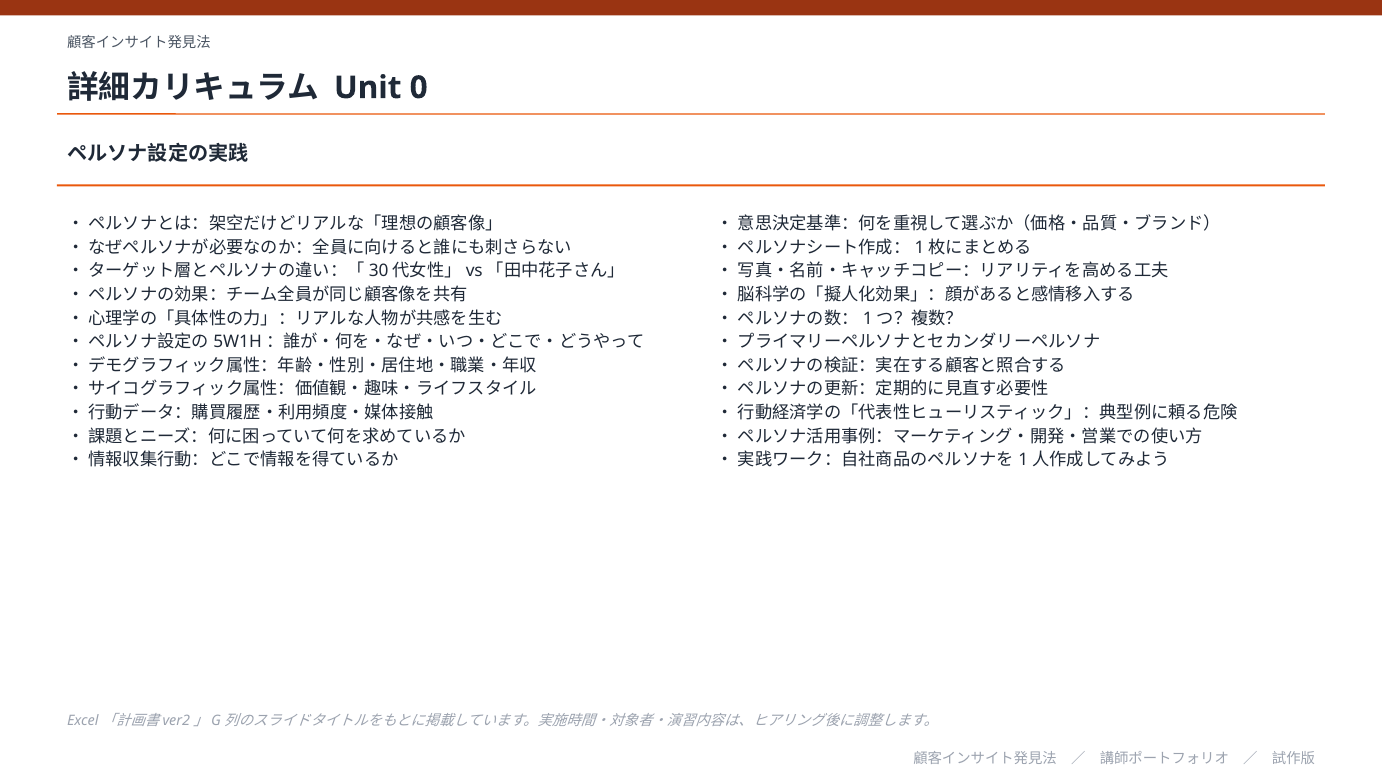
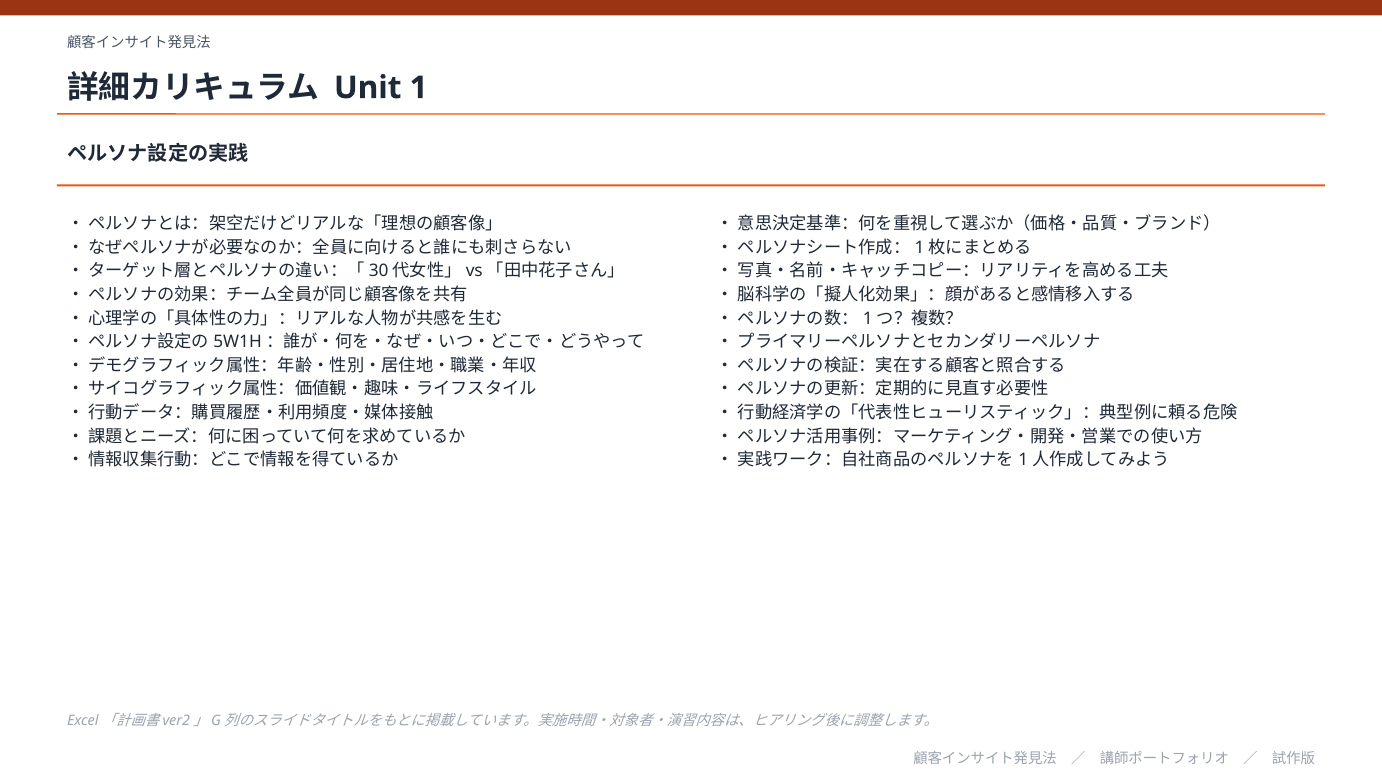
0: 0 -> 1
